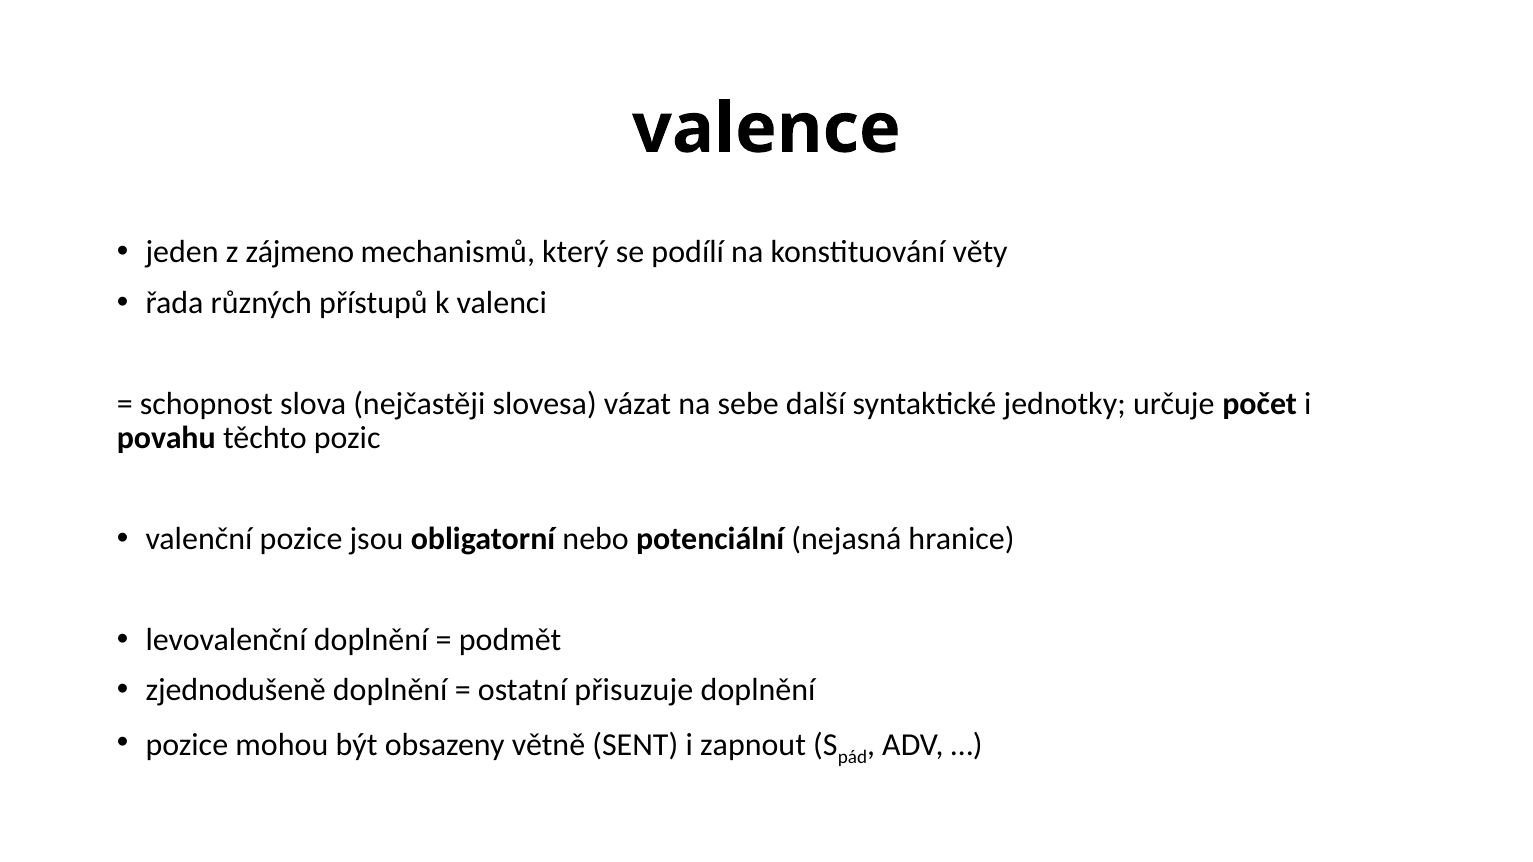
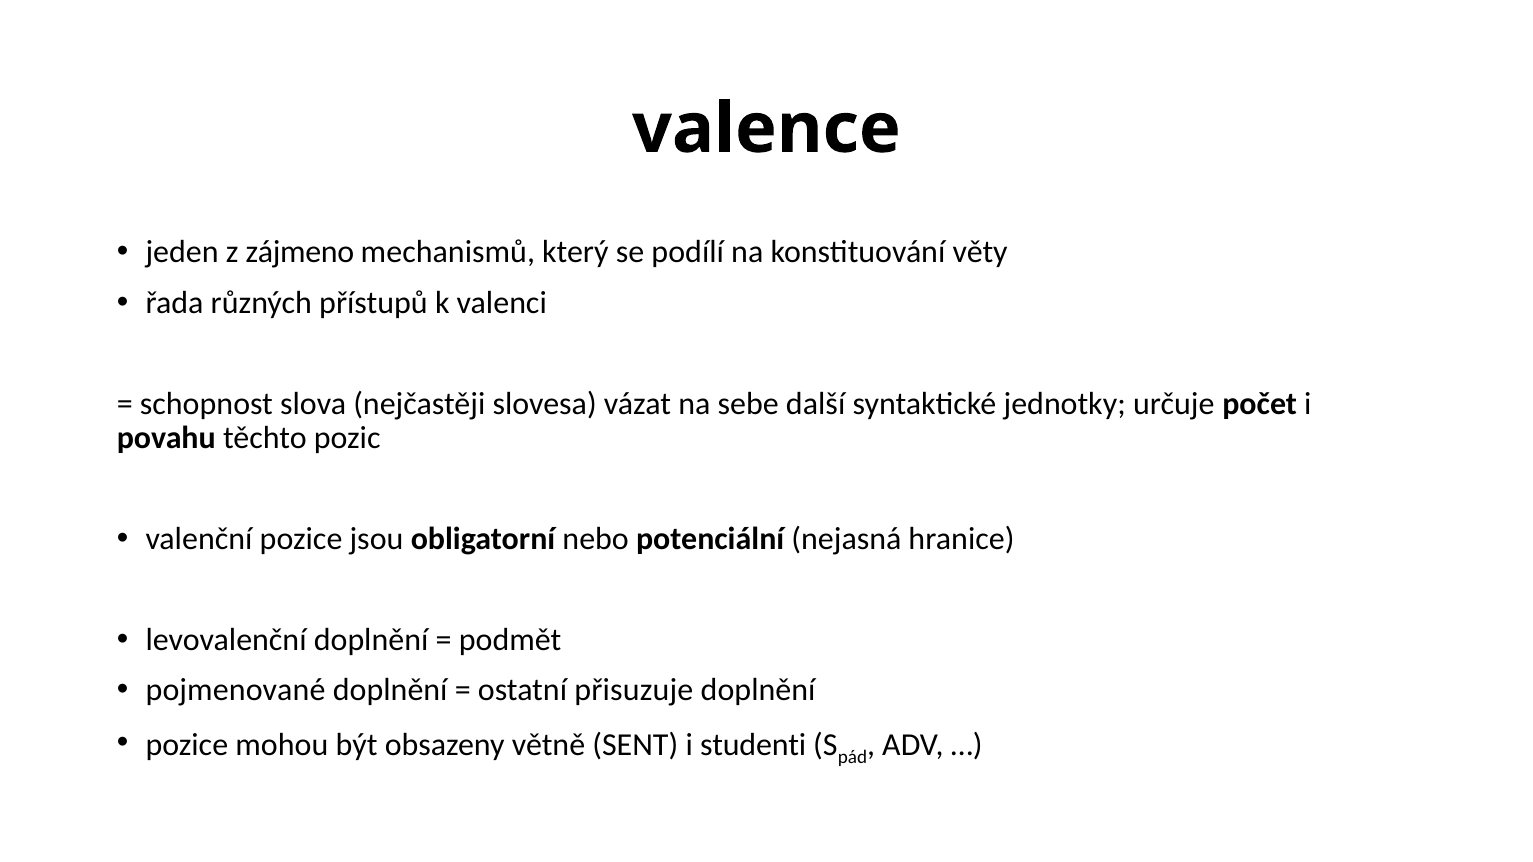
zjednodušeně: zjednodušeně -> pojmenované
zapnout: zapnout -> studenti
